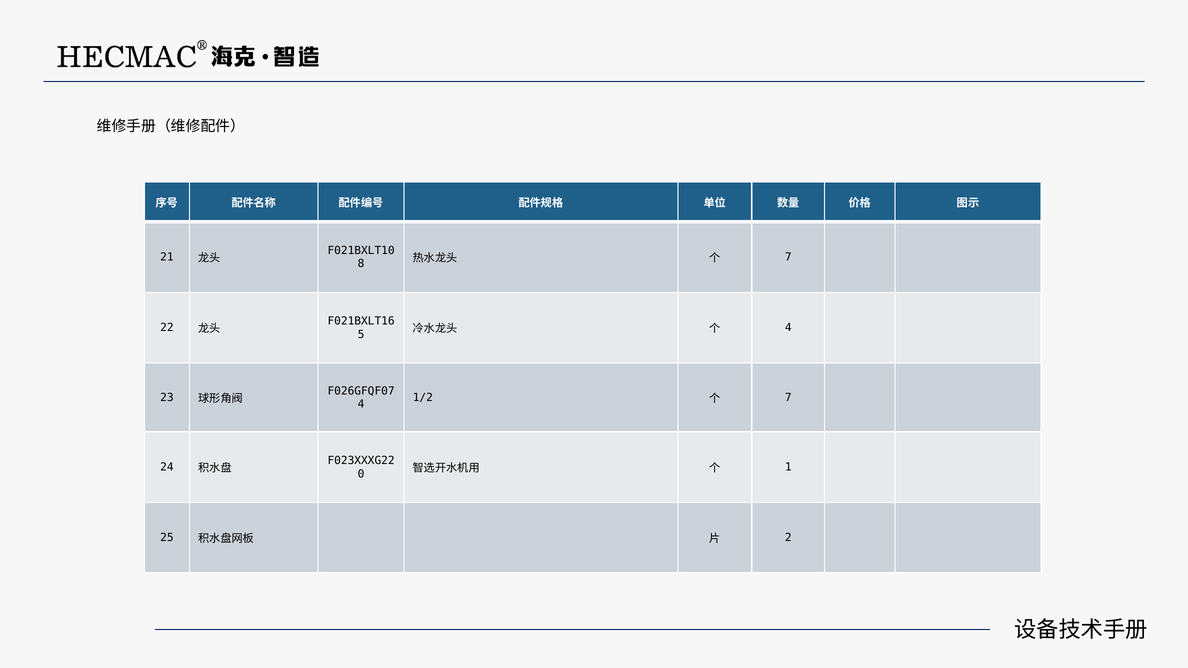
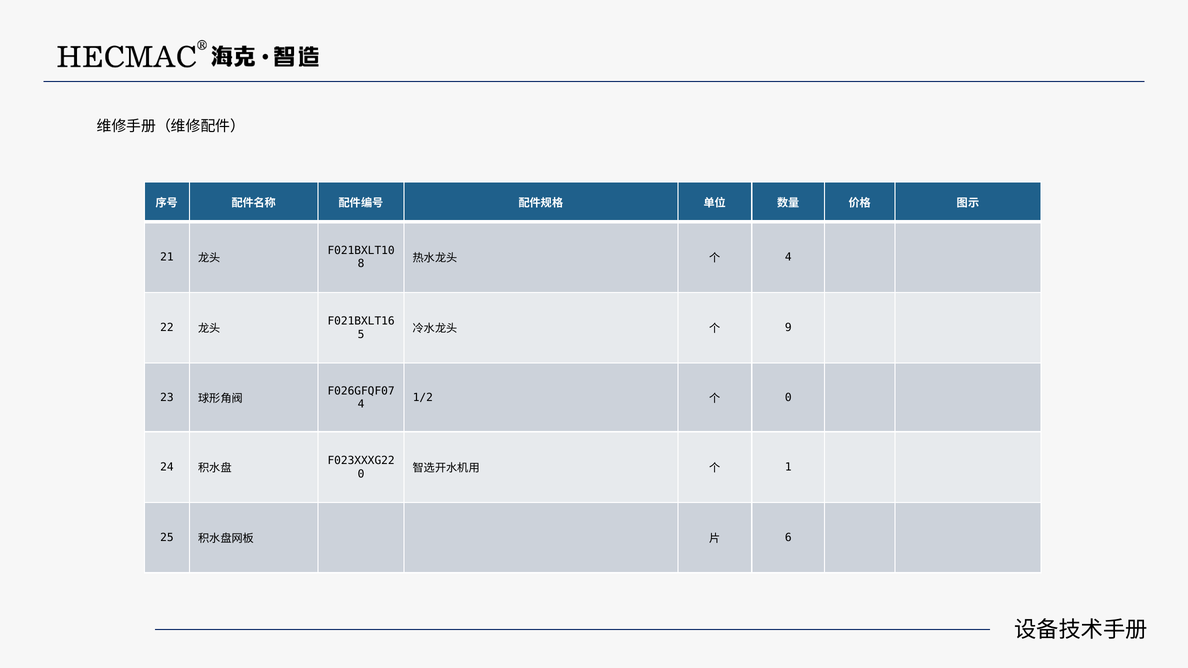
7 at (788, 257): 7 -> 4
4 at (788, 328): 4 -> 9
7 at (788, 398): 7 -> 0
2: 2 -> 6
